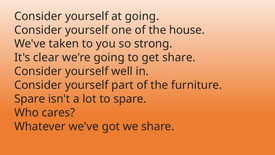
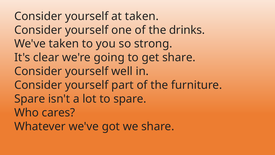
at going: going -> taken
house: house -> drinks
